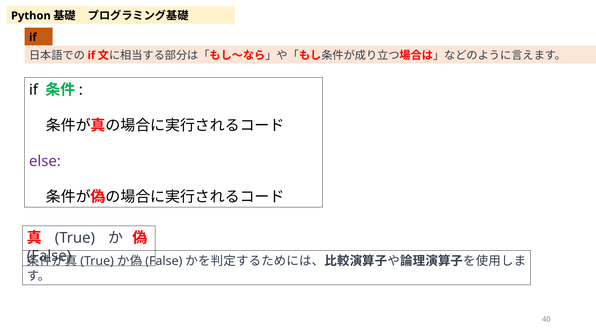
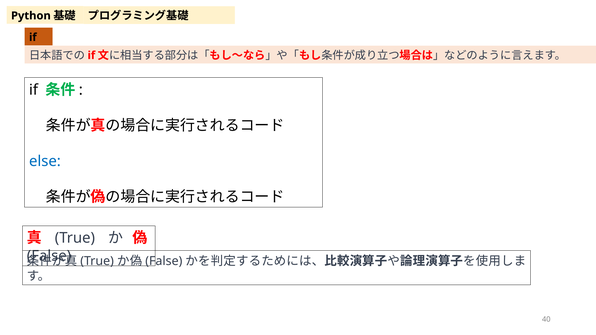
else colour: purple -> blue
